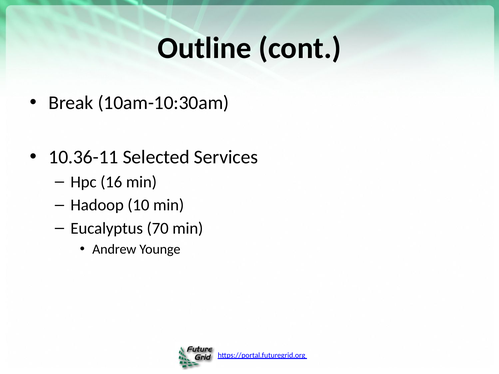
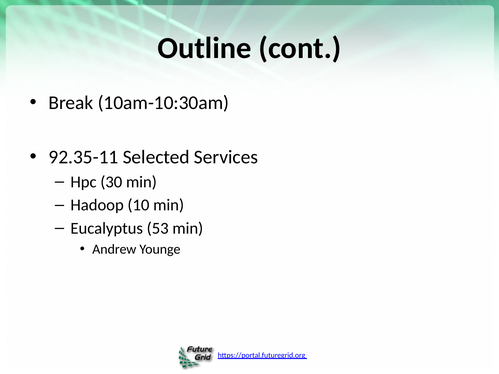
10.36-11: 10.36-11 -> 92.35-11
16: 16 -> 30
70: 70 -> 53
